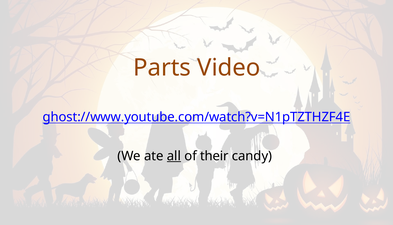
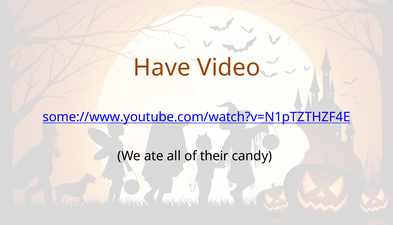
Parts: Parts -> Have
ghost://www.youtube.com/watch?v=N1pTZTHZF4E: ghost://www.youtube.com/watch?v=N1pTZTHZF4E -> some://www.youtube.com/watch?v=N1pTZTHZF4E
all underline: present -> none
